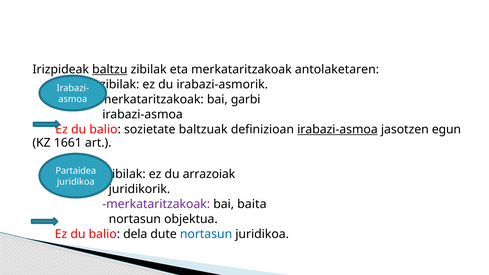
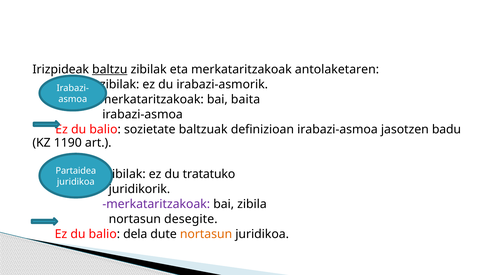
garbi: garbi -> baita
irabazi-asmoa at (337, 129) underline: present -> none
egun: egun -> badu
1661: 1661 -> 1190
arrazoiak: arrazoiak -> tratatuko
baita: baita -> zibila
objektua: objektua -> desegite
nortasun at (206, 234) colour: blue -> orange
